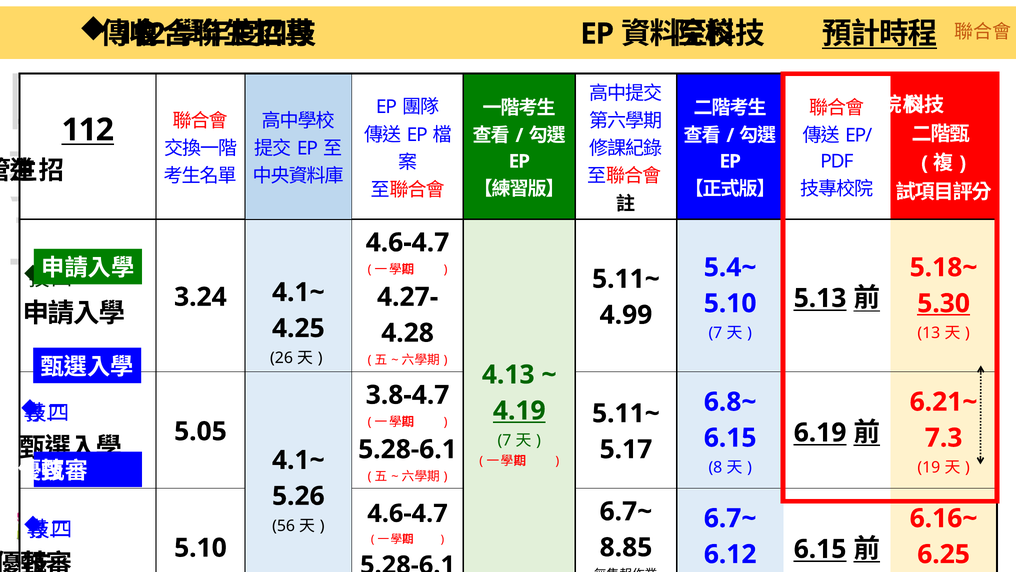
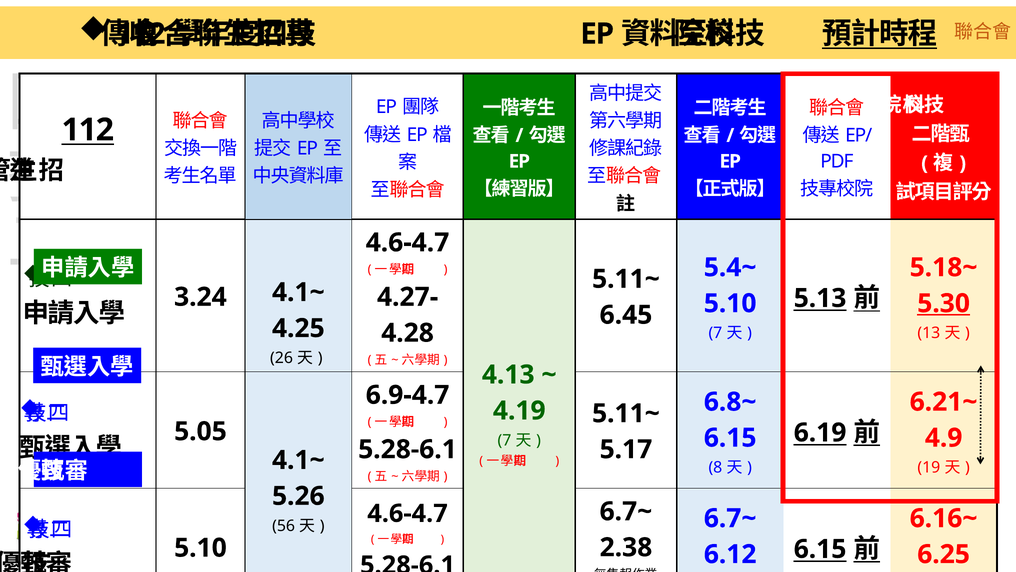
4.99: 4.99 -> 6.45
3.8-4.7: 3.8-4.7 -> 6.9-4.7
4.19 underline: present -> none
7.3: 7.3 -> 4.9
8.85: 8.85 -> 2.38
